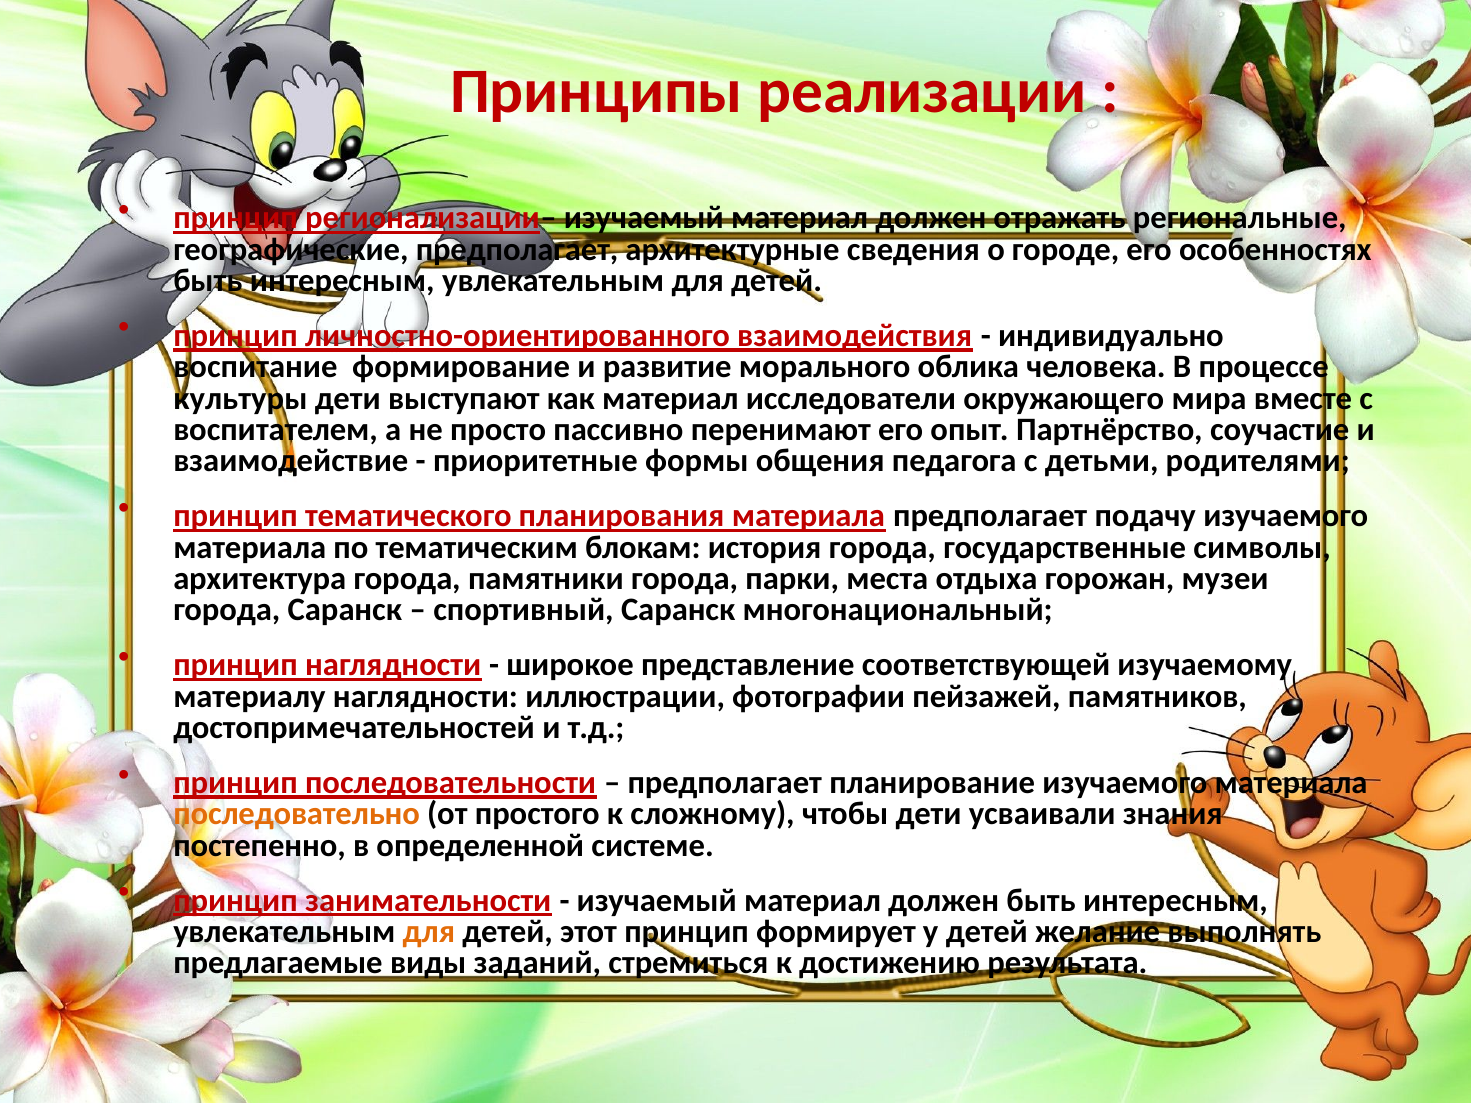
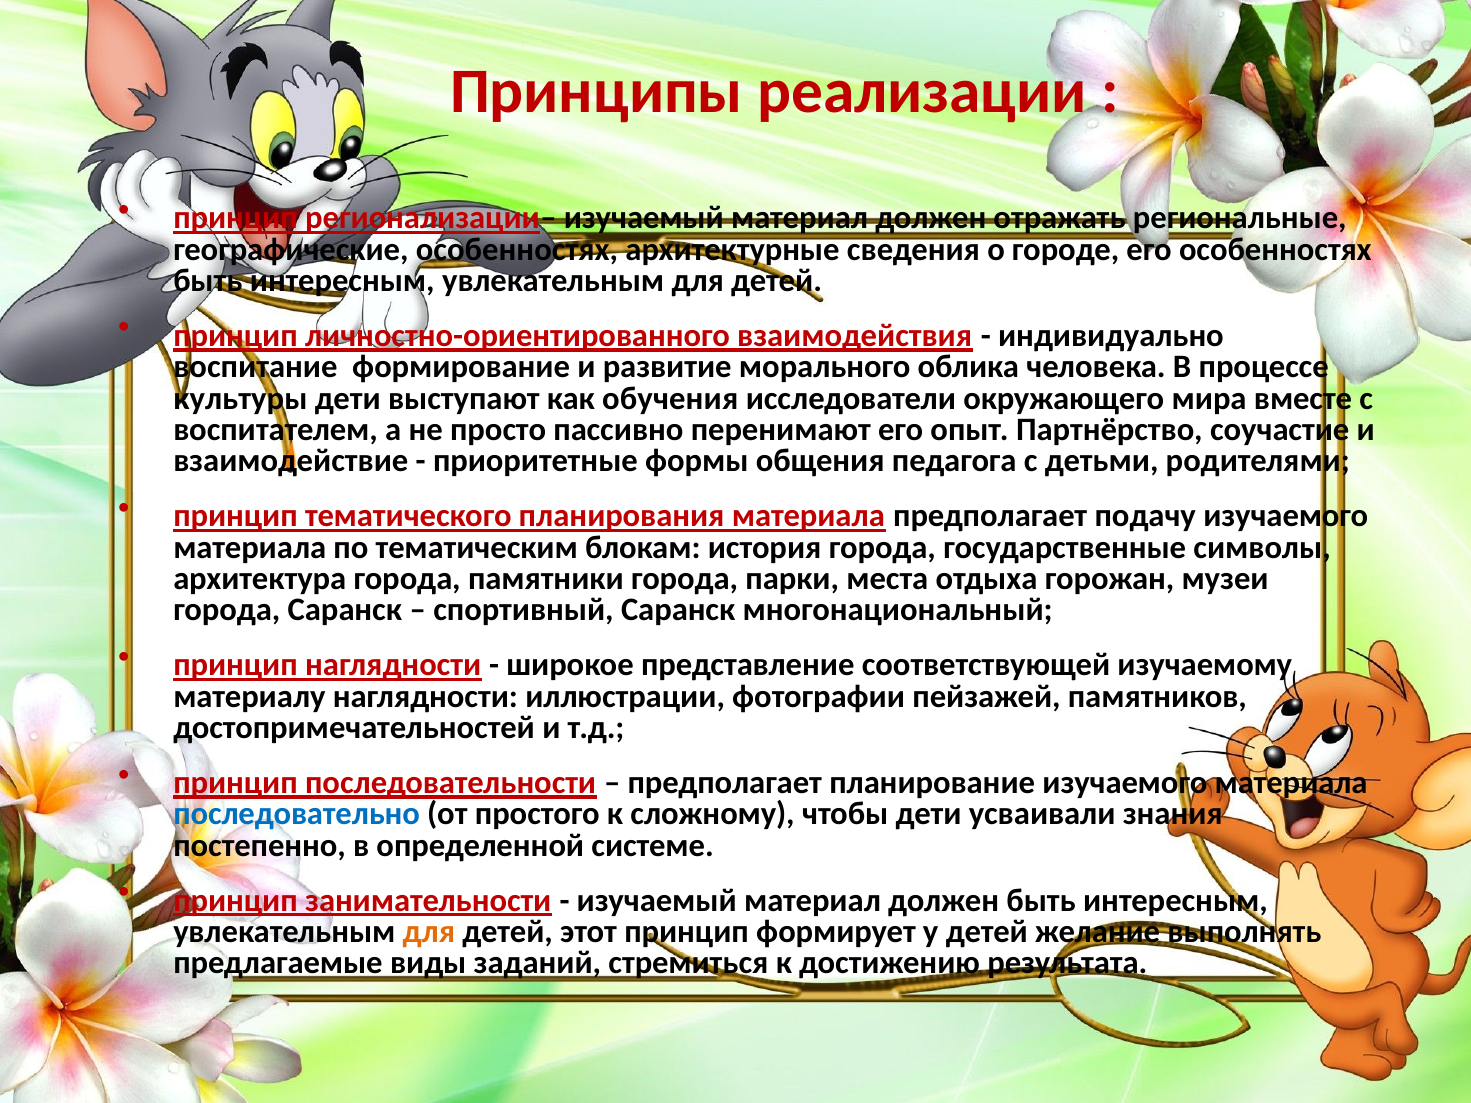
географические предполагает: предполагает -> особенностях
как материал: материал -> обучения
последовательно colour: orange -> blue
